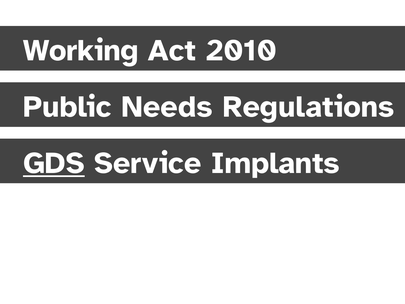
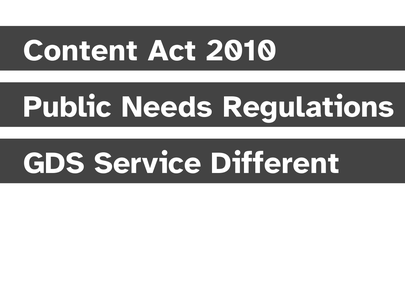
Working: Working -> Content
GDS underline: present -> none
Implants: Implants -> Different
